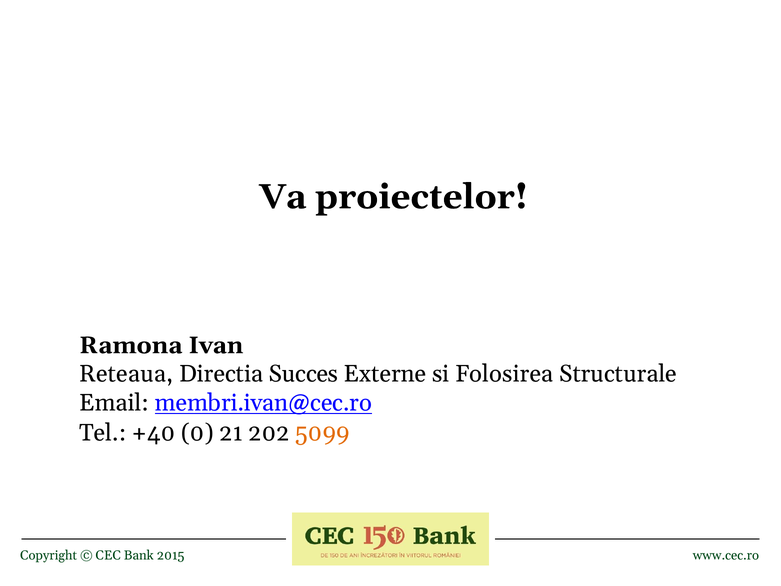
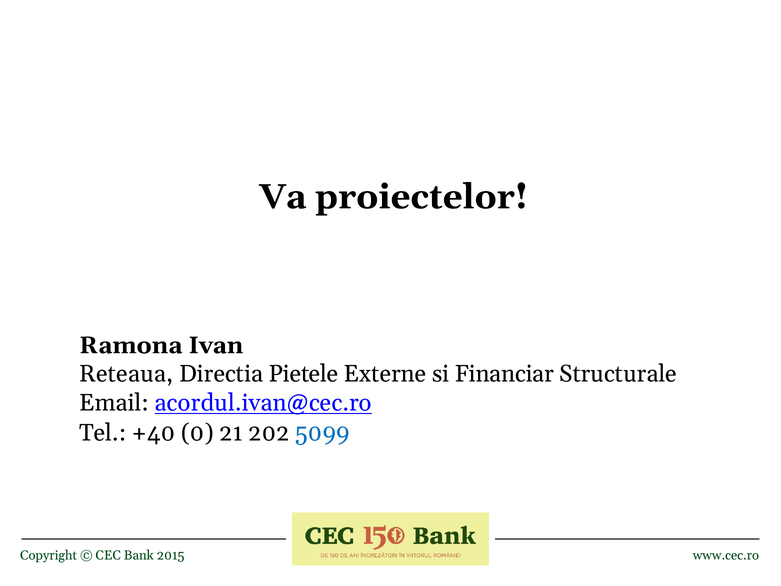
Succes: Succes -> Pietele
Folosirea: Folosirea -> Financiar
membri.ivan@cec.ro: membri.ivan@cec.ro -> acordul.ivan@cec.ro
5099 colour: orange -> blue
